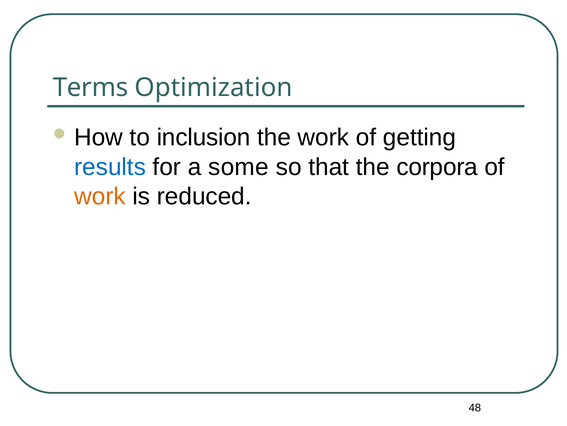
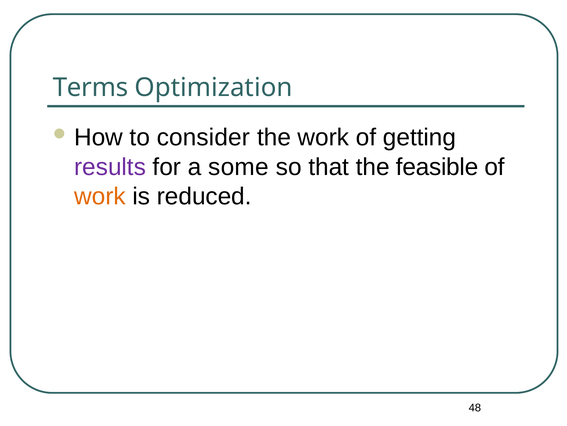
inclusion: inclusion -> consider
results colour: blue -> purple
corpora: corpora -> feasible
